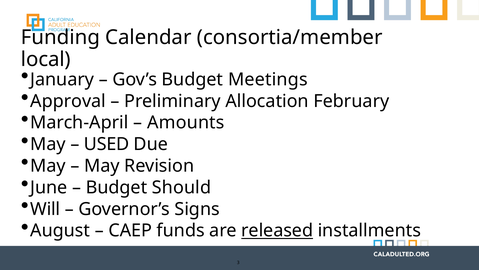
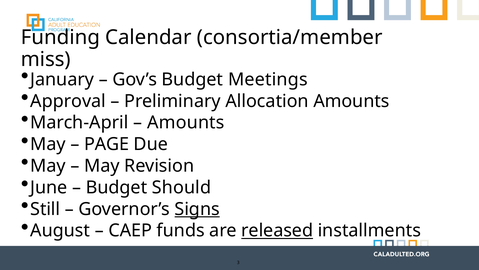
local: local -> miss
Allocation February: February -> Amounts
USED: USED -> PAGE
Will: Will -> Still
Signs underline: none -> present
